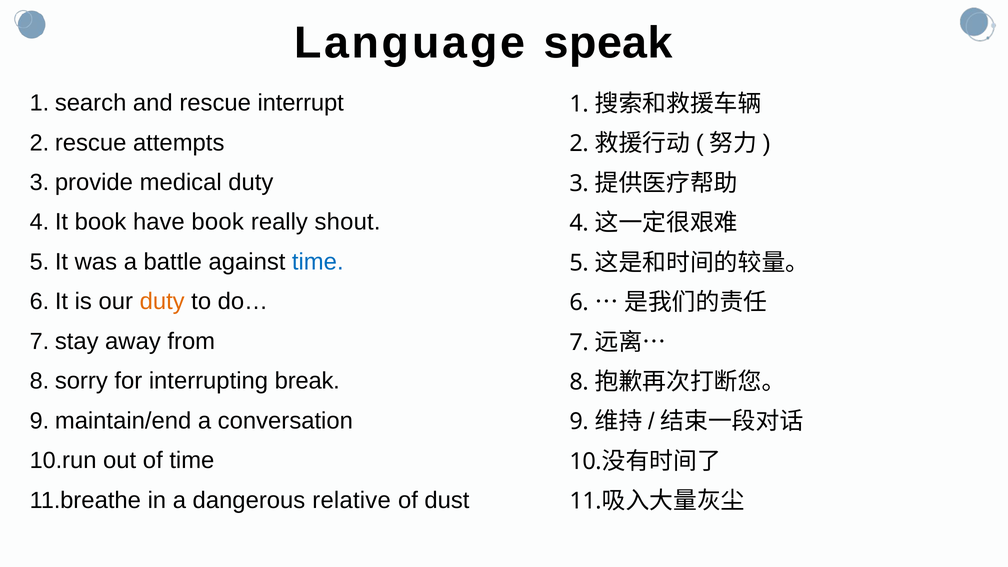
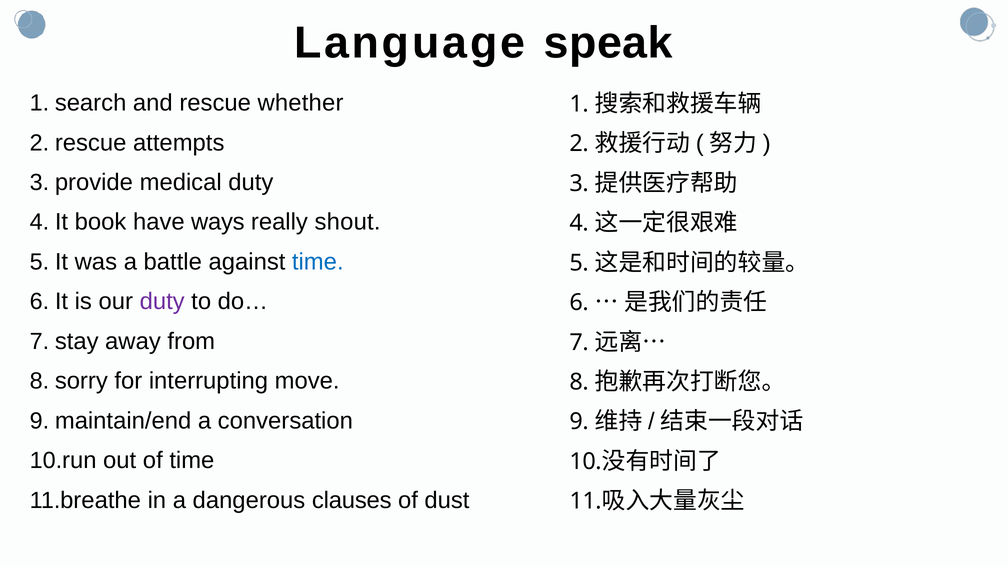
interrupt: interrupt -> whether
have book: book -> ways
duty at (162, 302) colour: orange -> purple
break: break -> move
relative: relative -> clauses
